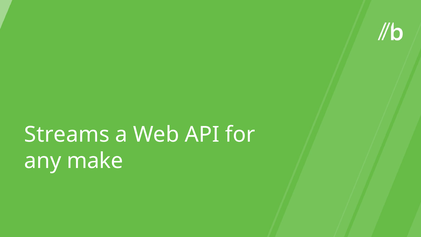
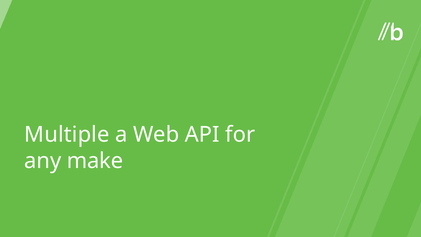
Streams: Streams -> Multiple
